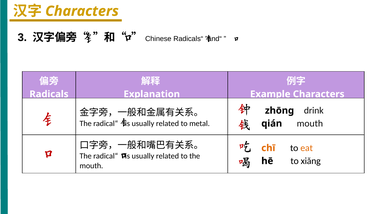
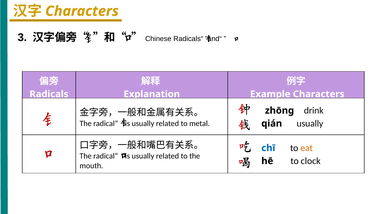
qián mouth: mouth -> usually
chī colour: orange -> blue
xiǎng: xiǎng -> clock
